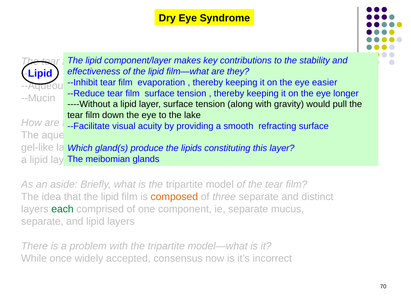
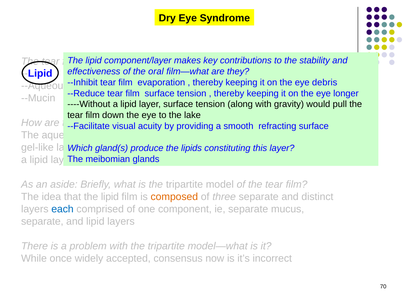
of the lipid: lipid -> oral
easier: easier -> debris
each colour: green -> blue
